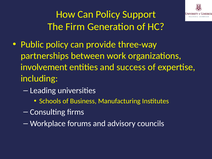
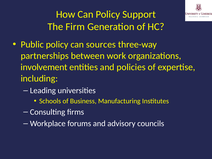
provide: provide -> sources
success: success -> policies
